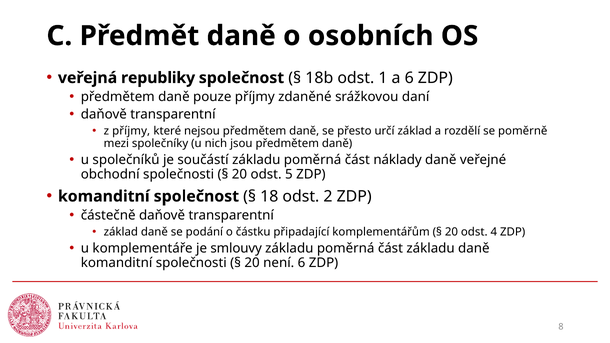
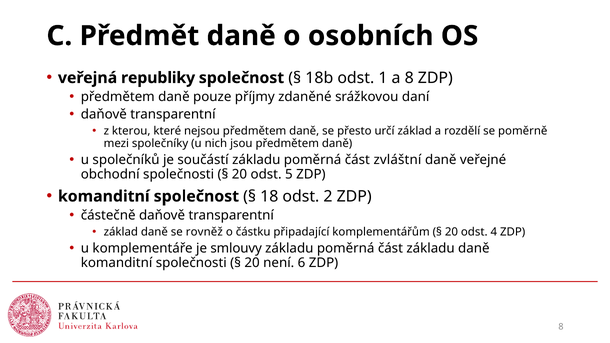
a 6: 6 -> 8
z příjmy: příjmy -> kterou
náklady: náklady -> zvláštní
podání: podání -> rovněž
